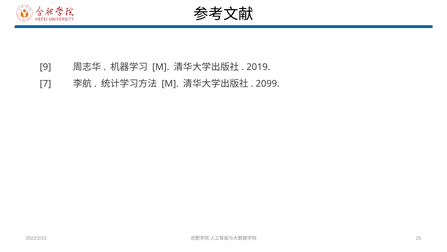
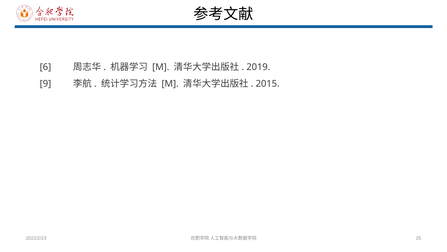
9: 9 -> 6
7: 7 -> 9
2099: 2099 -> 2015
